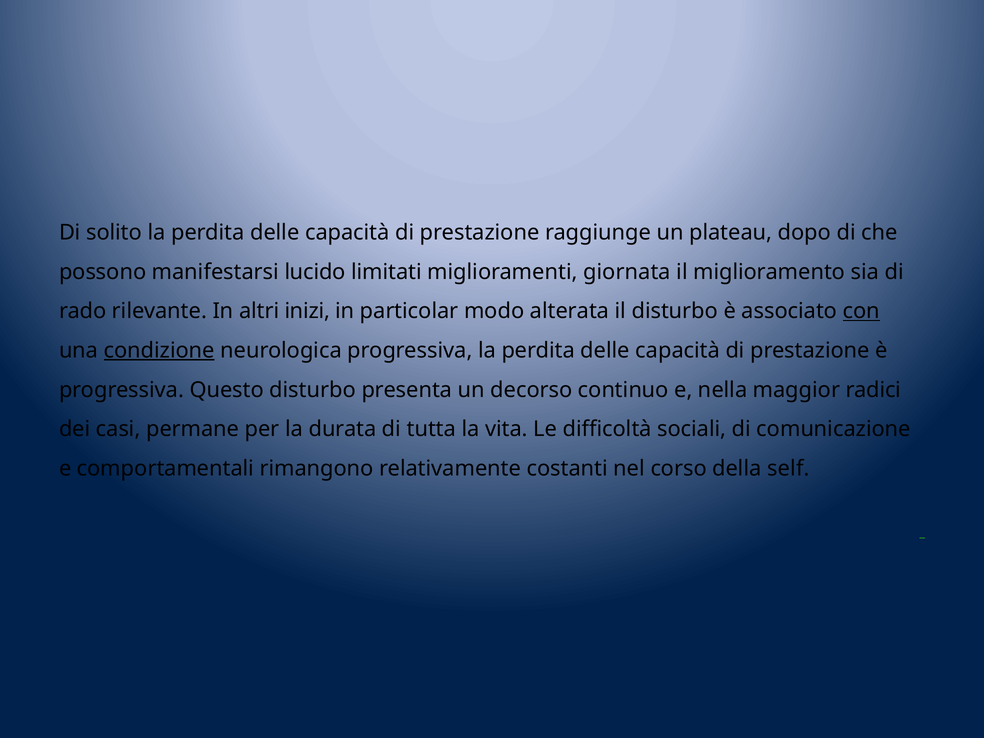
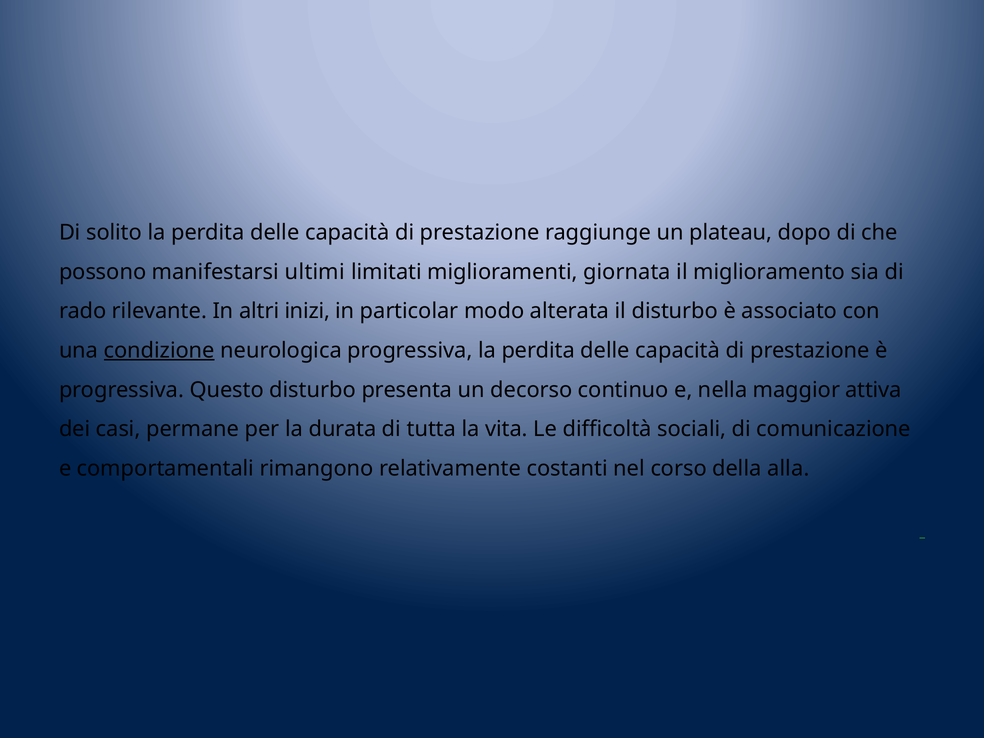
lucido: lucido -> ultimi
con underline: present -> none
radici: radici -> attiva
self: self -> alla
